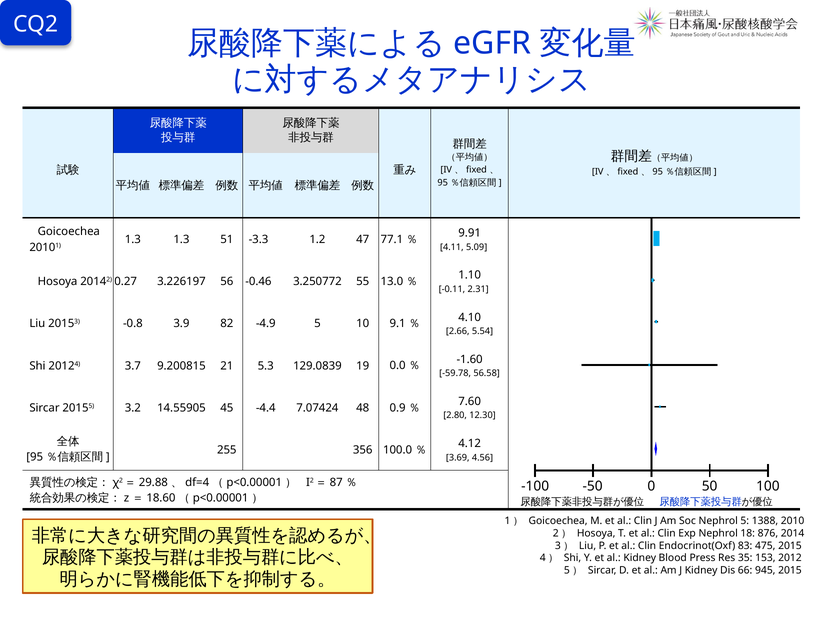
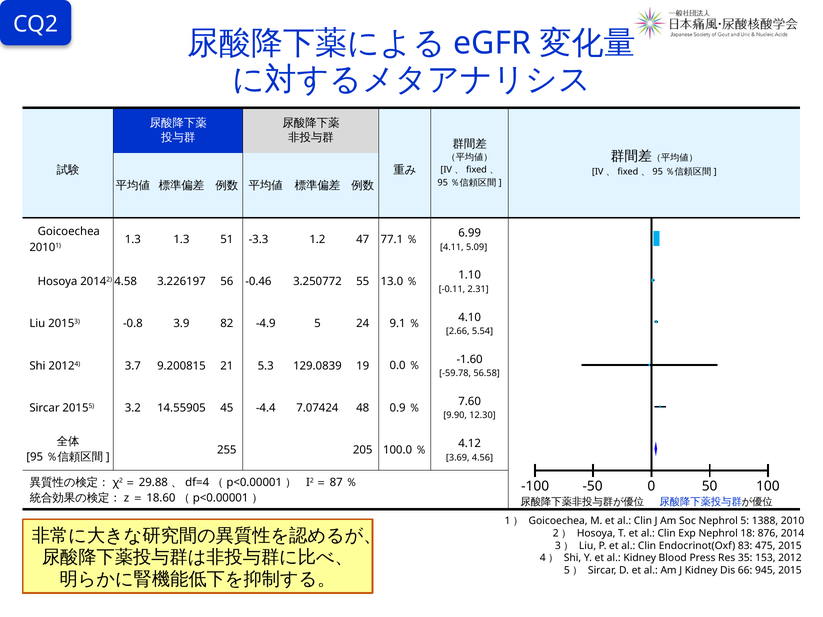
9.91: 9.91 -> 6.99
0.27: 0.27 -> 4.58
10: 10 -> 24
2.80: 2.80 -> 9.90
356: 356 -> 205
